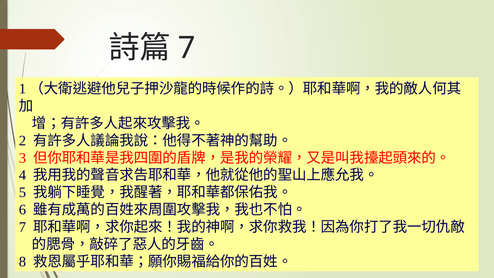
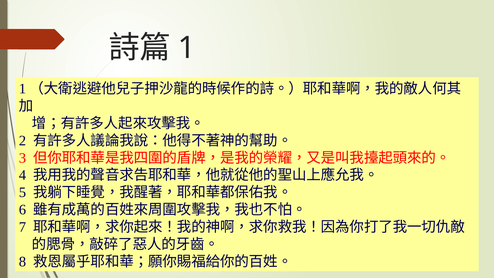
7 at (187, 48): 7 -> 1
